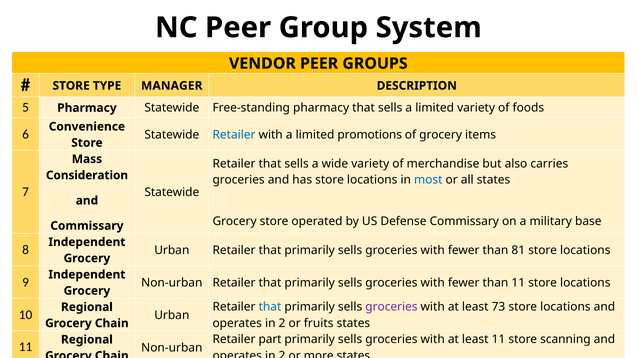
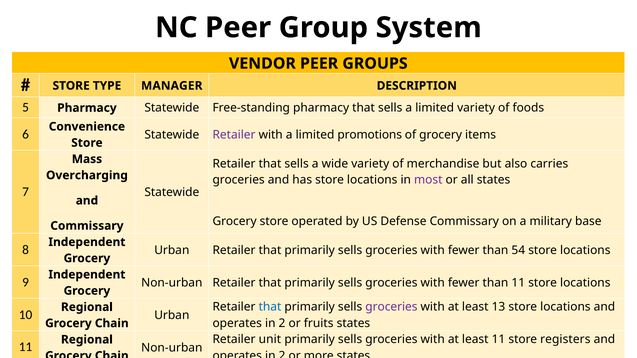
Retailer at (234, 135) colour: blue -> purple
Consideration: Consideration -> Overcharging
most colour: blue -> purple
81: 81 -> 54
73: 73 -> 13
part: part -> unit
scanning: scanning -> registers
